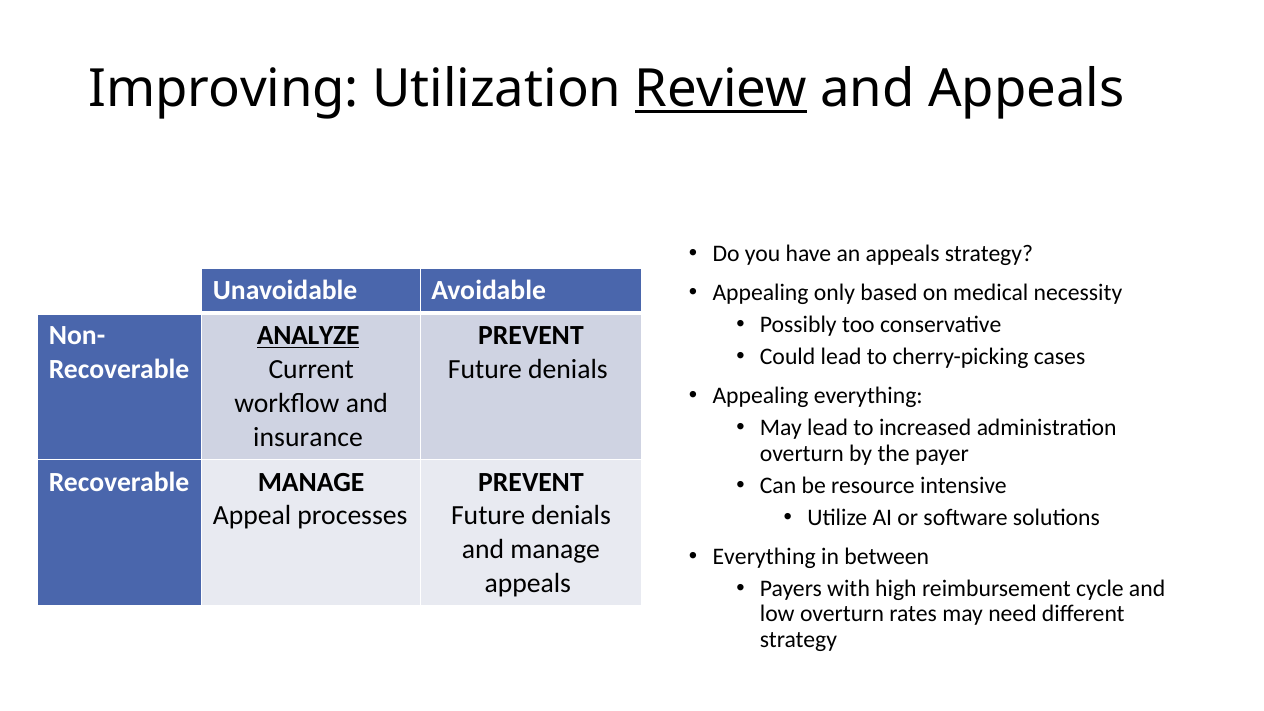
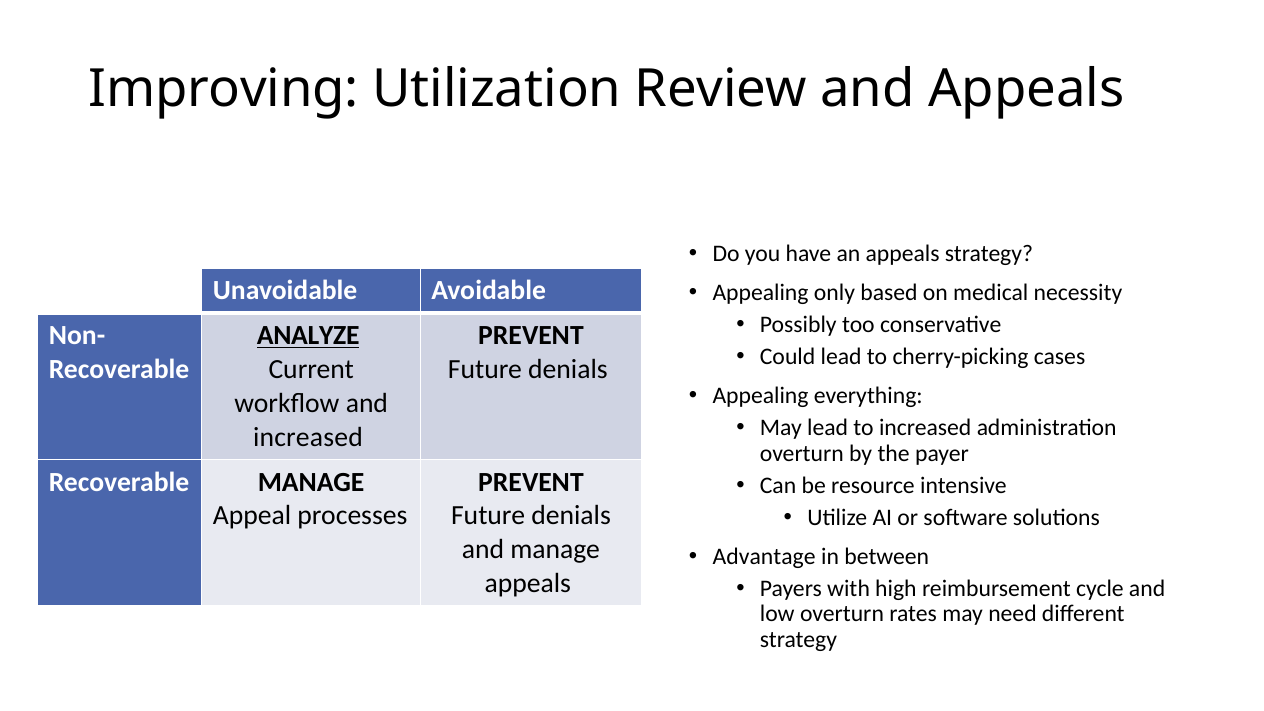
Review underline: present -> none
insurance at (308, 437): insurance -> increased
Everything at (764, 556): Everything -> Advantage
